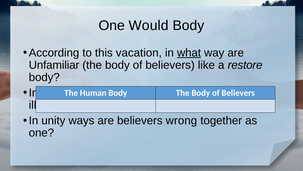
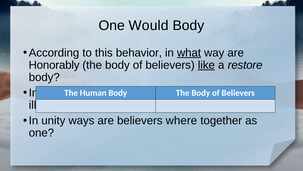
vacation: vacation -> behavior
Unfamiliar: Unfamiliar -> Honorably
like underline: none -> present
wrong: wrong -> where
